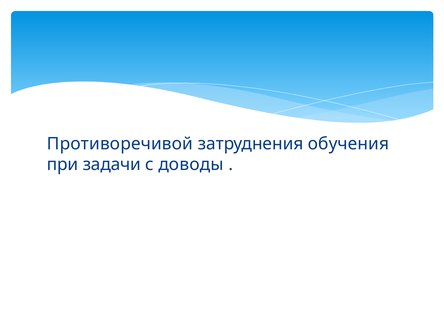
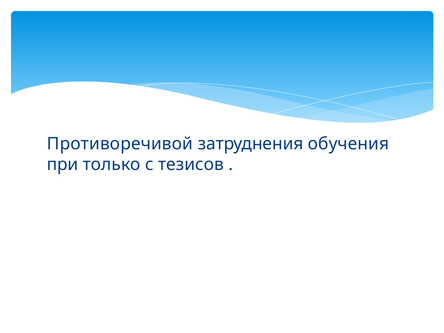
задачи: задачи -> только
доводы: доводы -> тезисов
